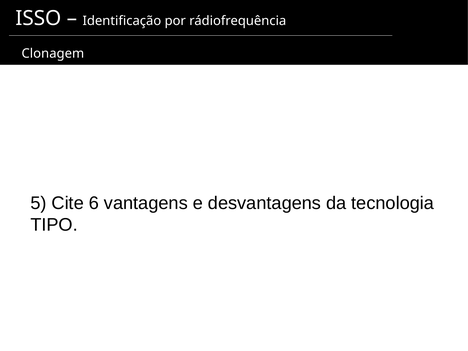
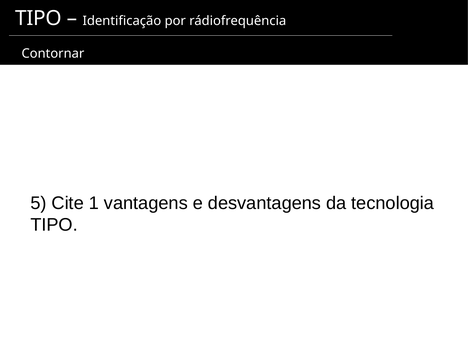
ISSO at (38, 18): ISSO -> TIPO
Clonagem: Clonagem -> Contornar
6: 6 -> 1
